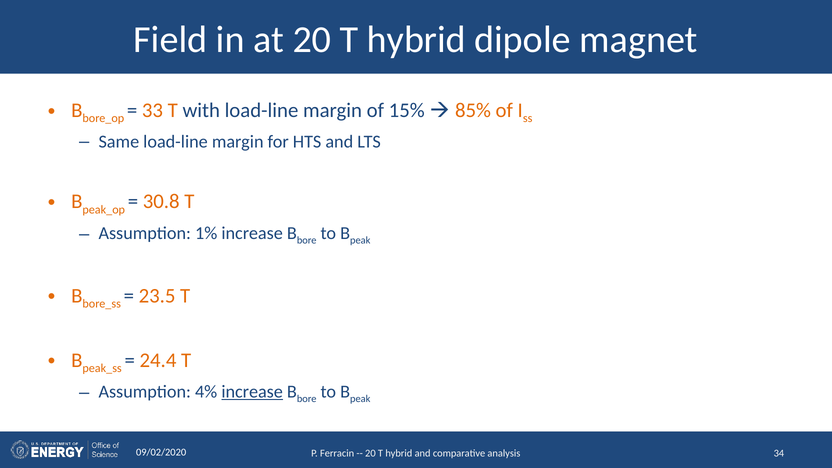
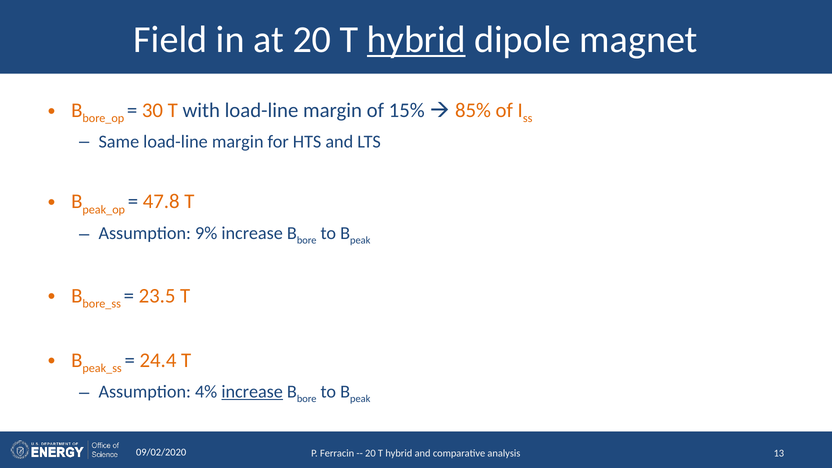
hybrid at (416, 39) underline: none -> present
33: 33 -> 30
30.8: 30.8 -> 47.8
1%: 1% -> 9%
34: 34 -> 13
